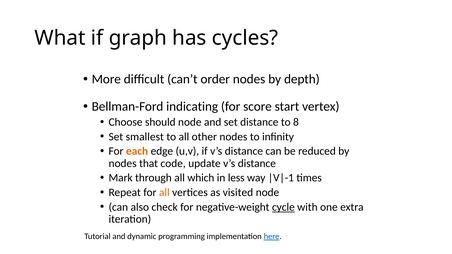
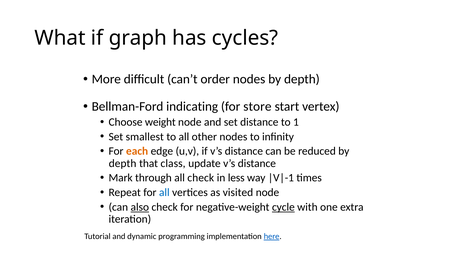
score: score -> store
should: should -> weight
8: 8 -> 1
nodes at (123, 164): nodes -> depth
code: code -> class
all which: which -> check
all at (164, 193) colour: orange -> blue
also underline: none -> present
